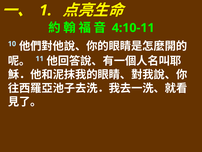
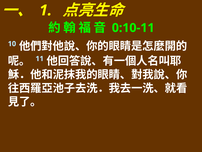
4:10-11: 4:10-11 -> 0:10-11
